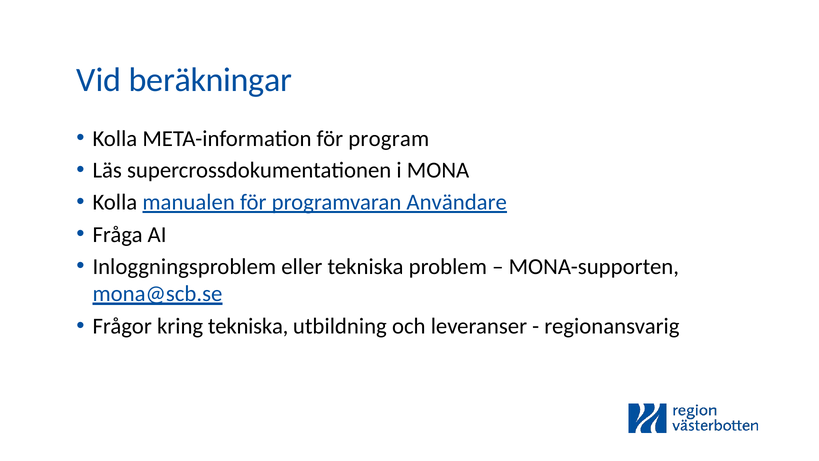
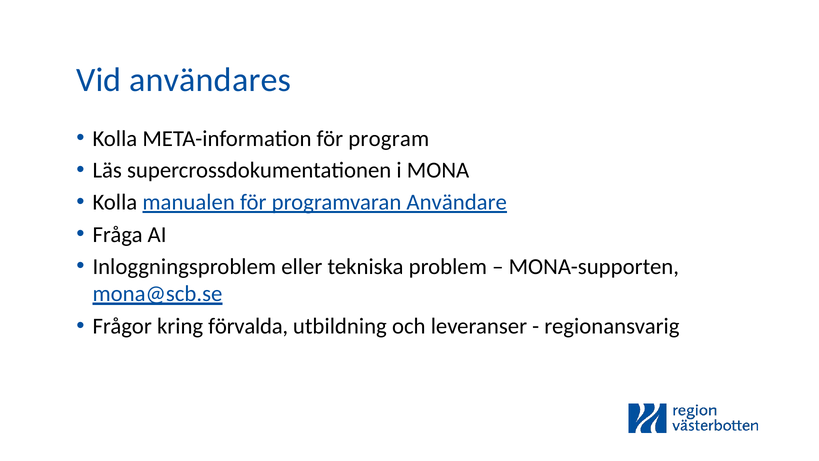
beräkningar: beräkningar -> användares
kring tekniska: tekniska -> förvalda
